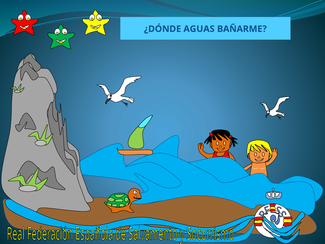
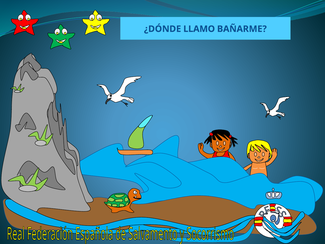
AGUAS: AGUAS -> LLAMO
